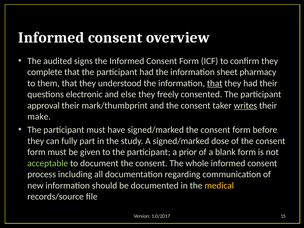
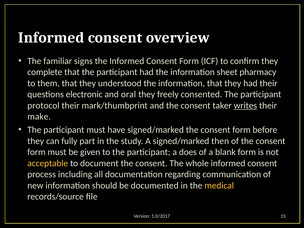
audited: audited -> familiar
that at (215, 83) underline: present -> none
else: else -> oral
approval: approval -> protocol
dose: dose -> then
prior: prior -> does
acceptable colour: light green -> yellow
